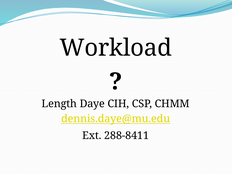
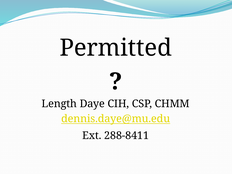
Workload: Workload -> Permitted
